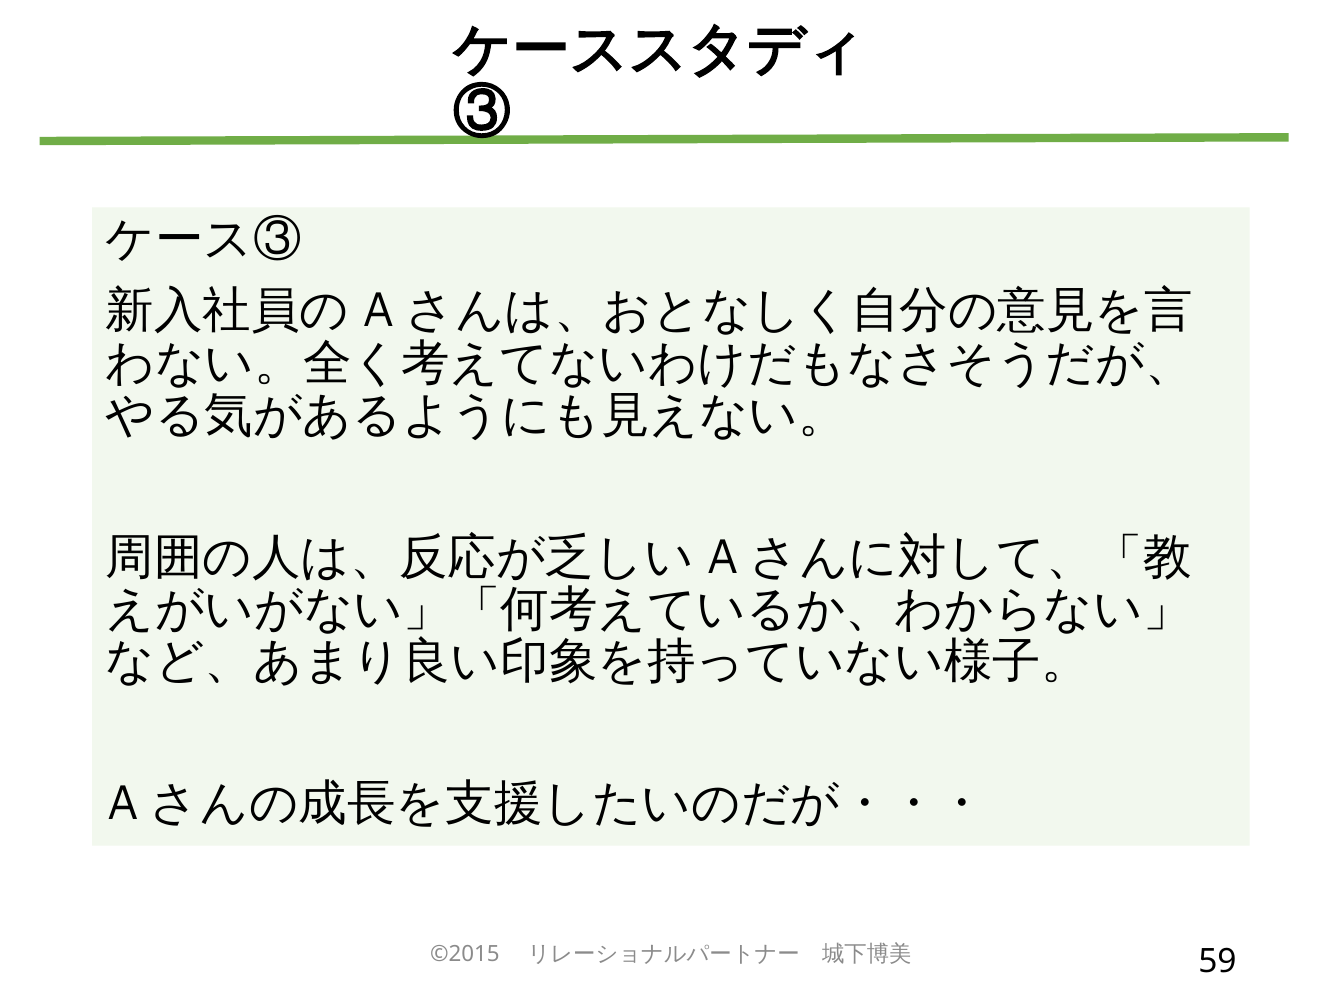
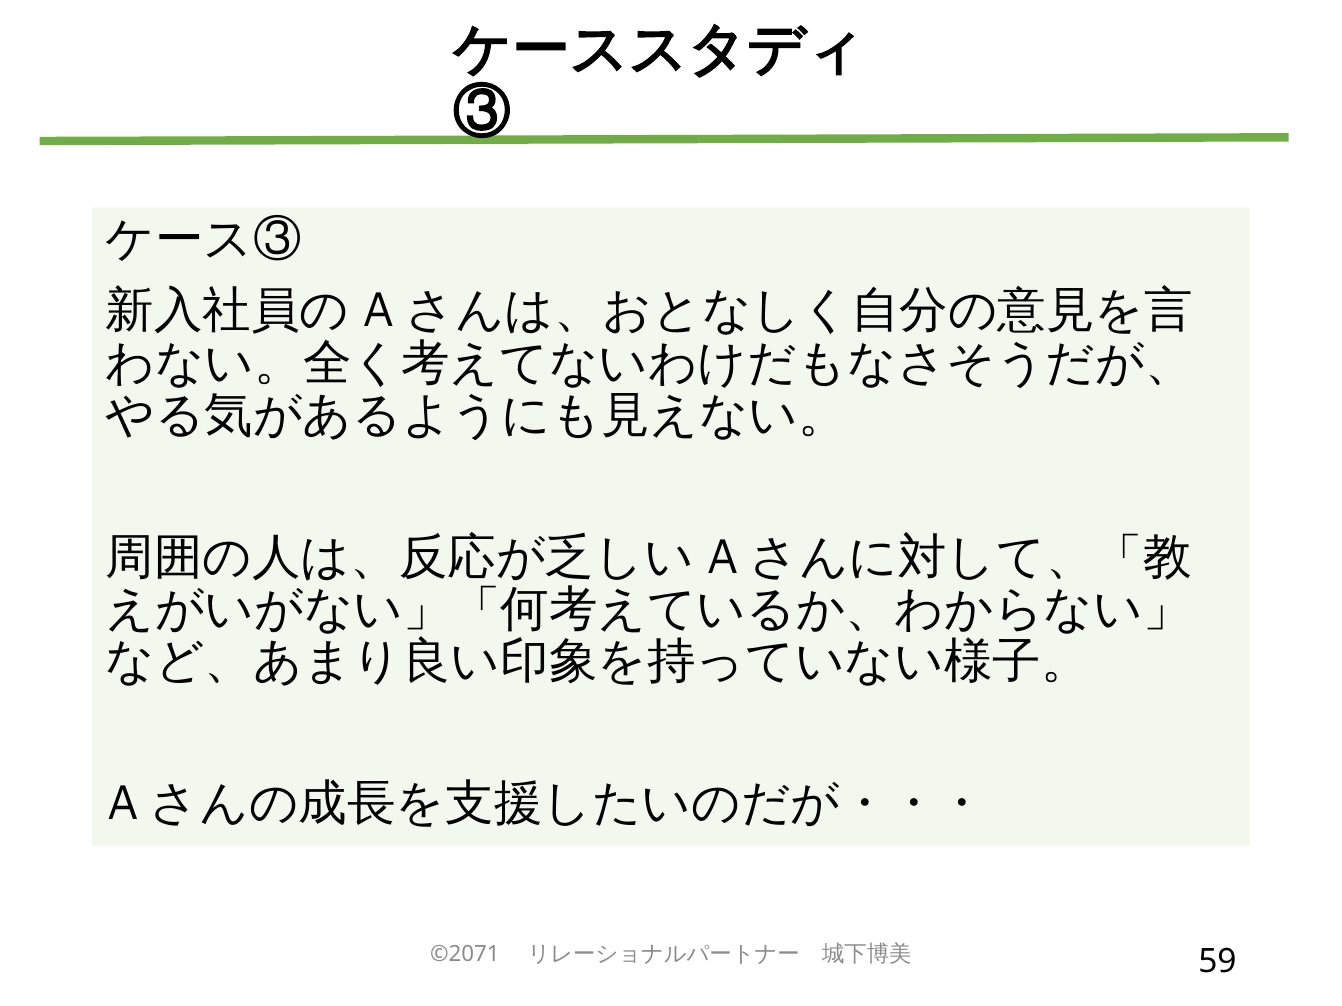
©2015: ©2015 -> ©2071
